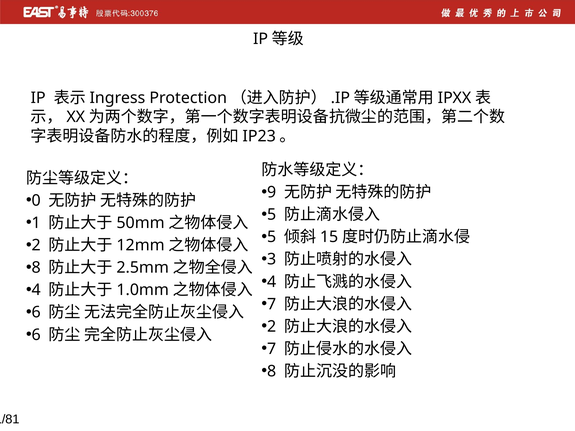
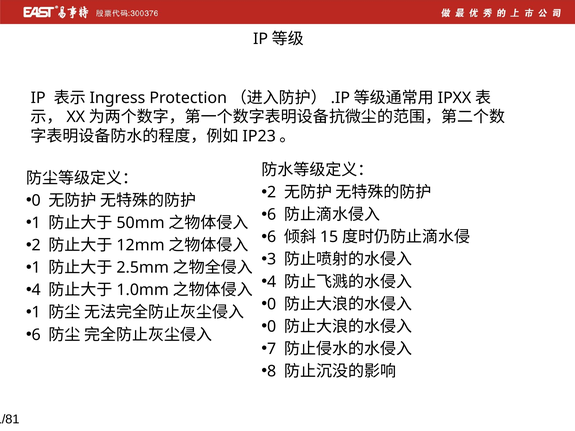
9 at (272, 192): 9 -> 2
5 at (272, 215): 5 -> 6
5 at (272, 237): 5 -> 6
8 at (36, 268): 8 -> 1
7 at (272, 304): 7 -> 0
6 at (36, 313): 6 -> 1
2 at (272, 327): 2 -> 0
